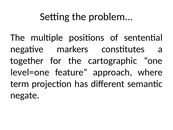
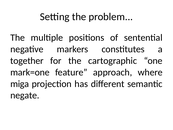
level=one: level=one -> mark=one
term: term -> miga
